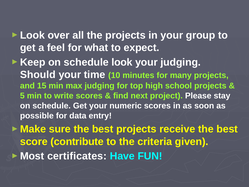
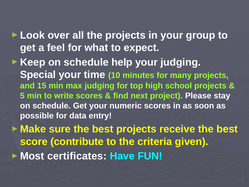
look: look -> help
Should: Should -> Special
